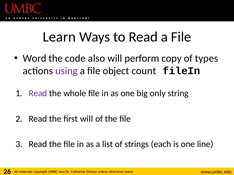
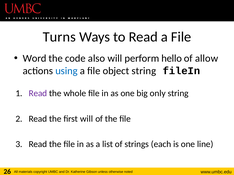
Learn: Learn -> Turns
copy: copy -> hello
types: types -> allow
using colour: purple -> blue
object count: count -> string
